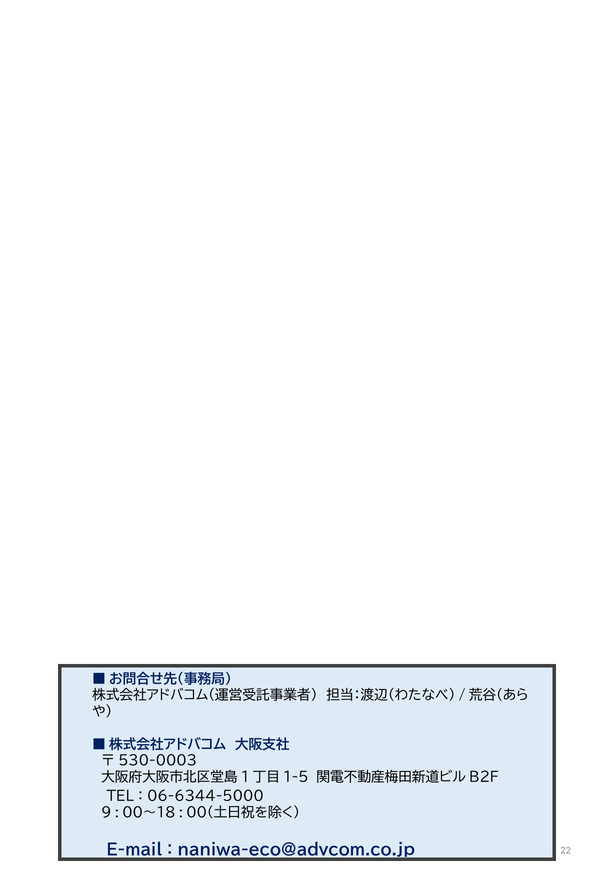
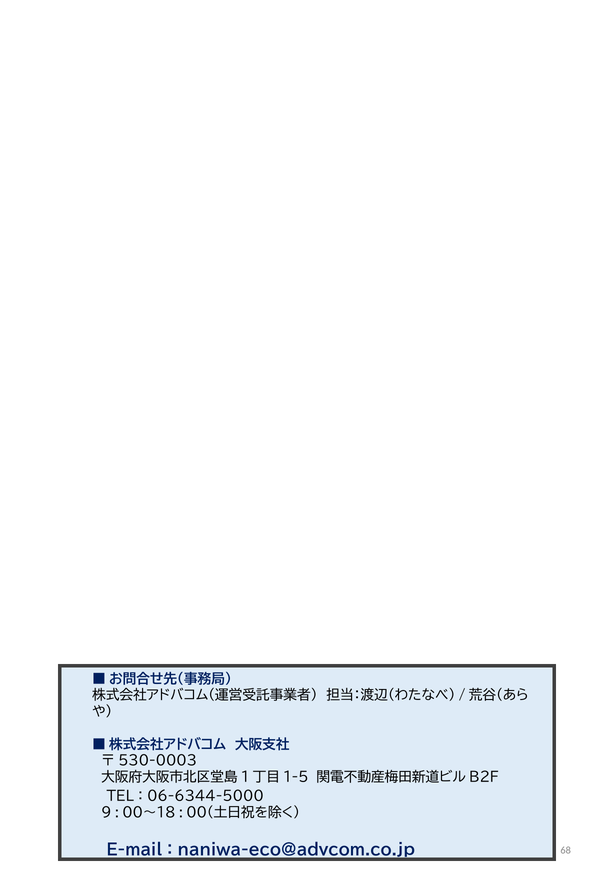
22: 22 -> 68
